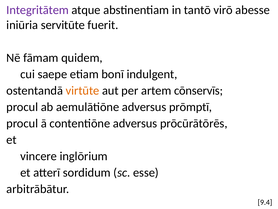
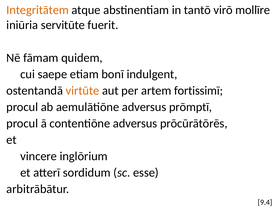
Integritātem colour: purple -> orange
abesse: abesse -> mollīre
cōnservīs: cōnservīs -> fortissimī
